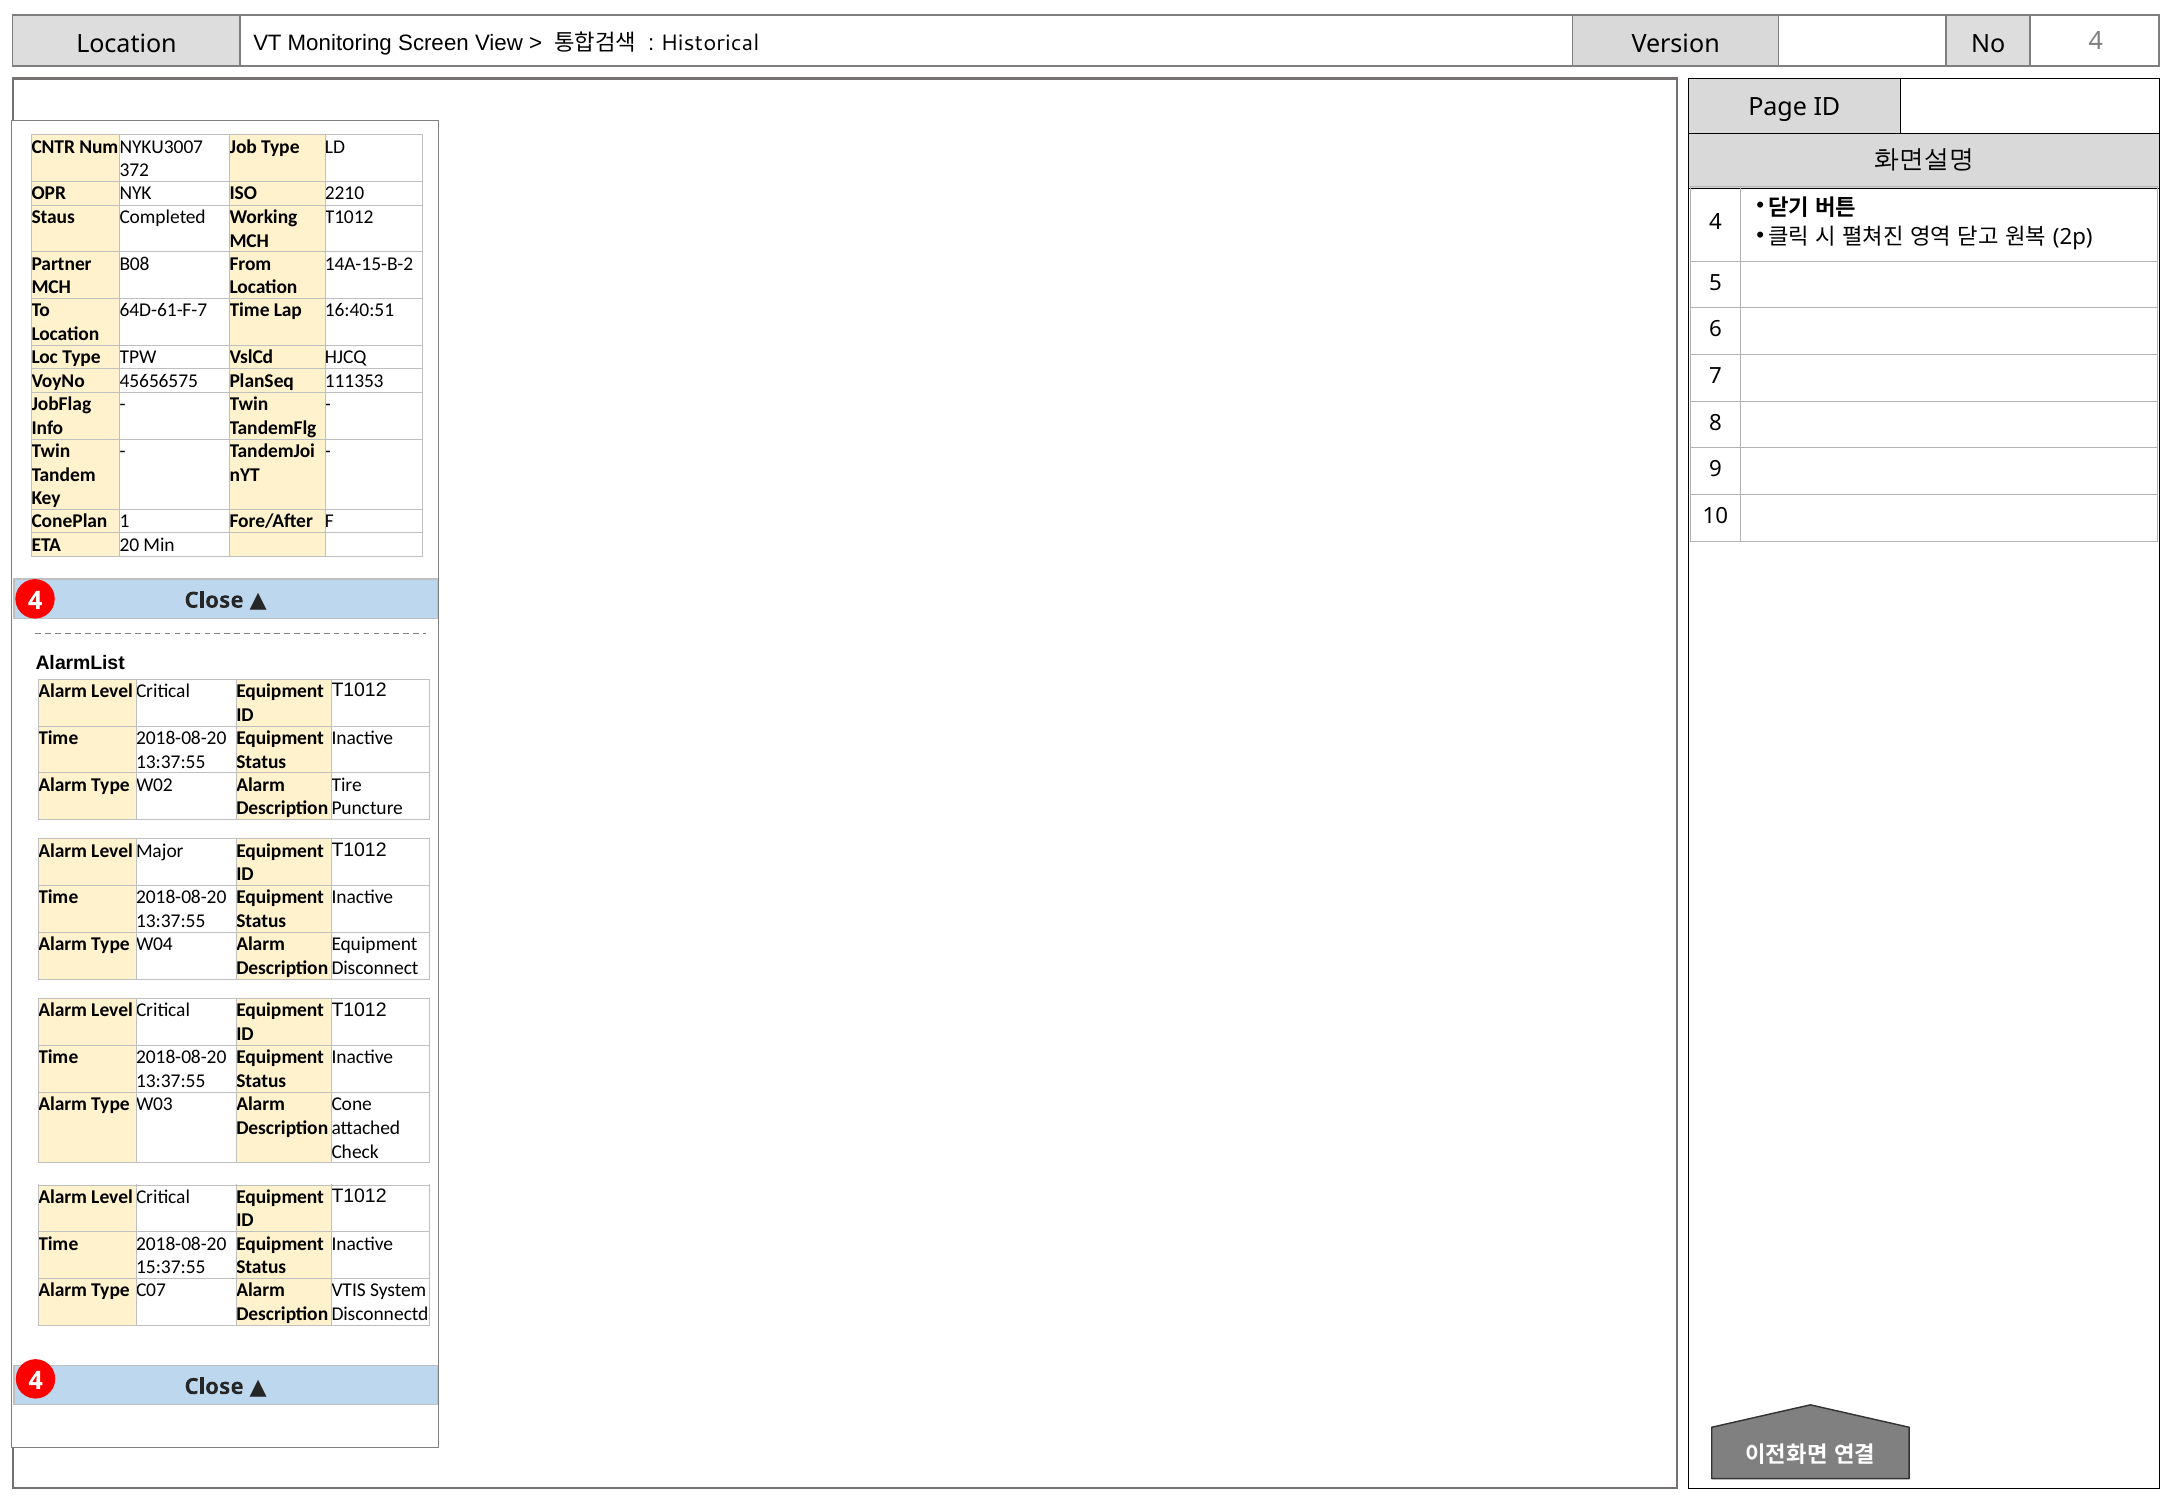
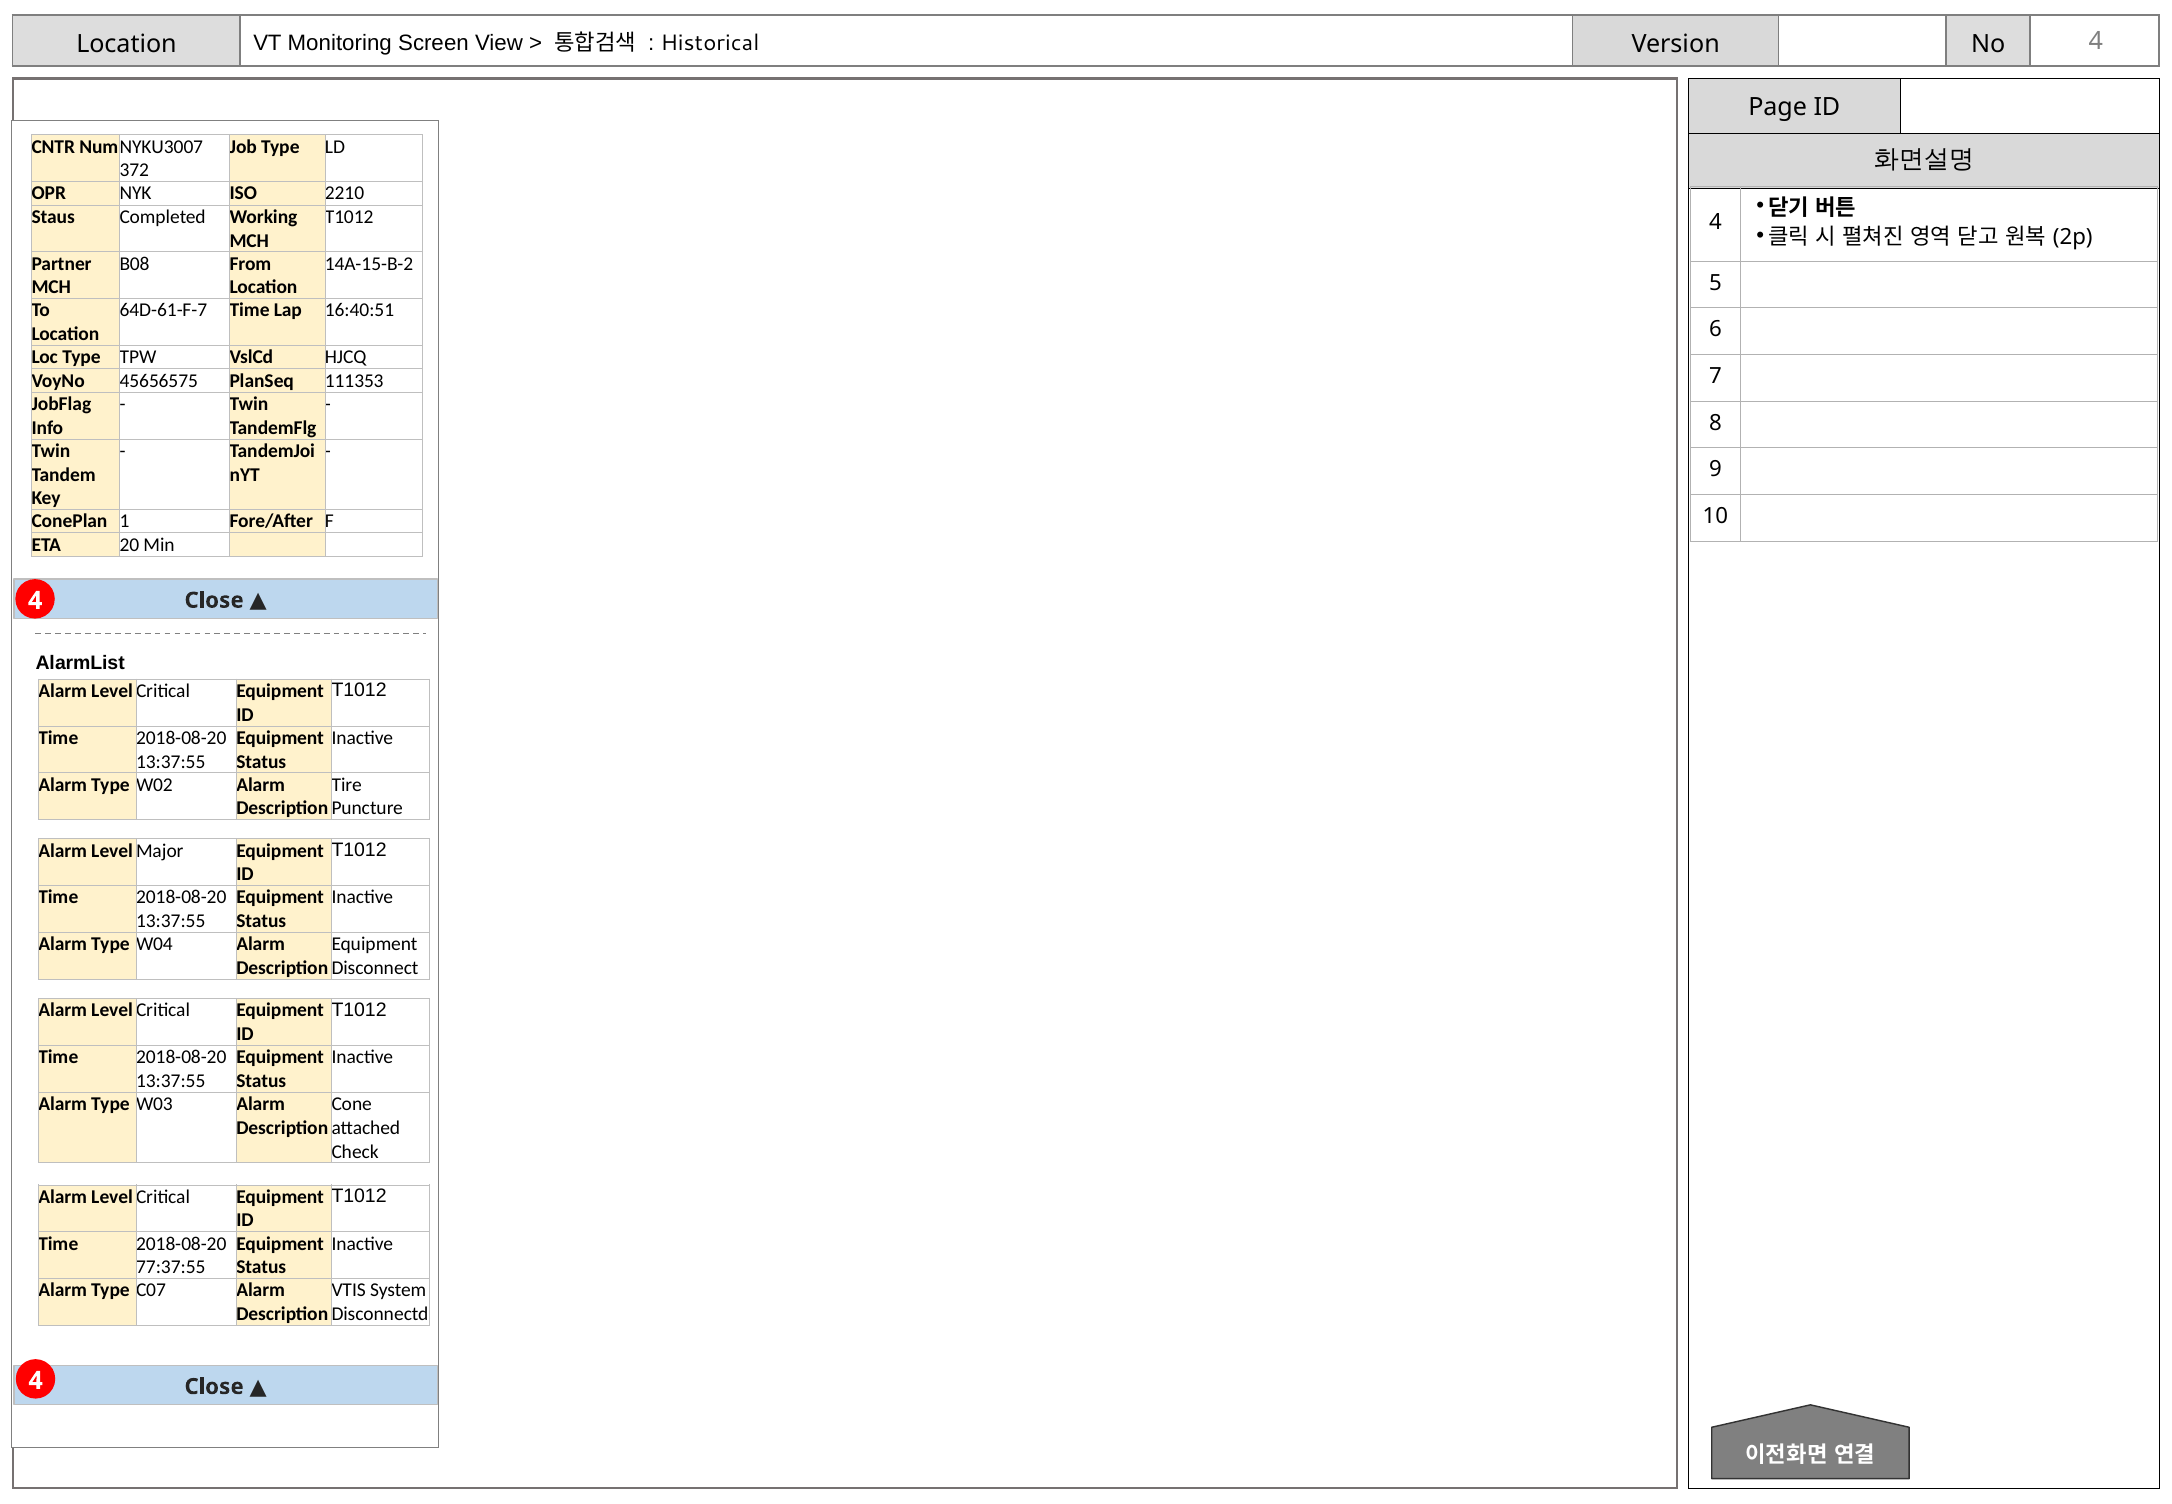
15:37:55: 15:37:55 -> 77:37:55
